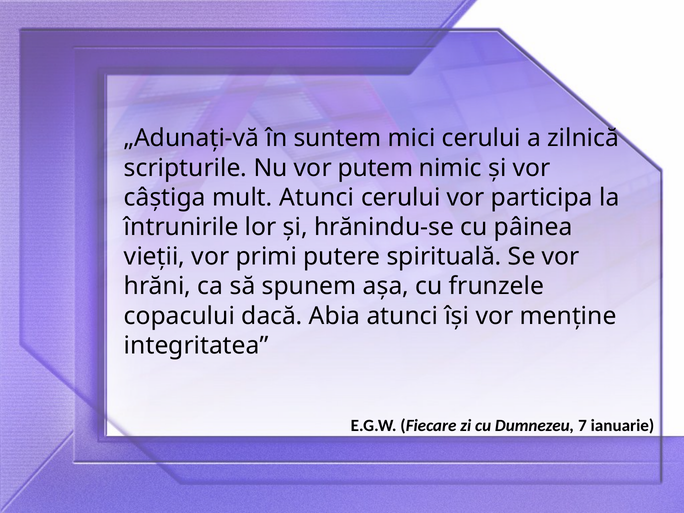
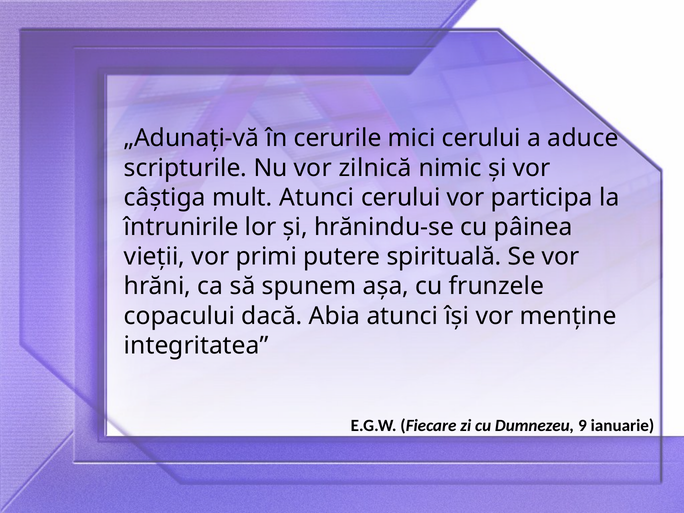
suntem: suntem -> cerurile
zilnică: zilnică -> aduce
putem: putem -> zilnică
7: 7 -> 9
